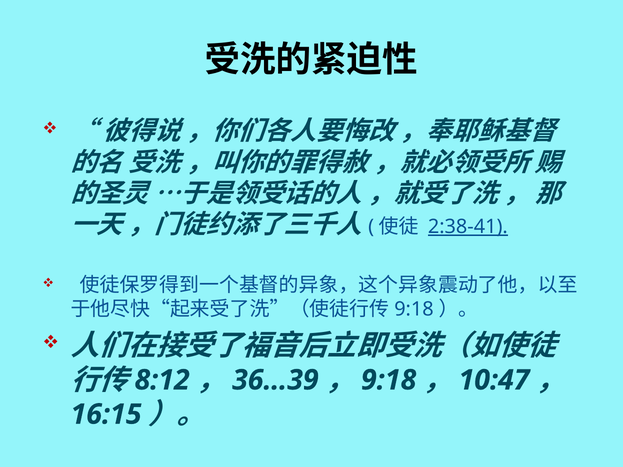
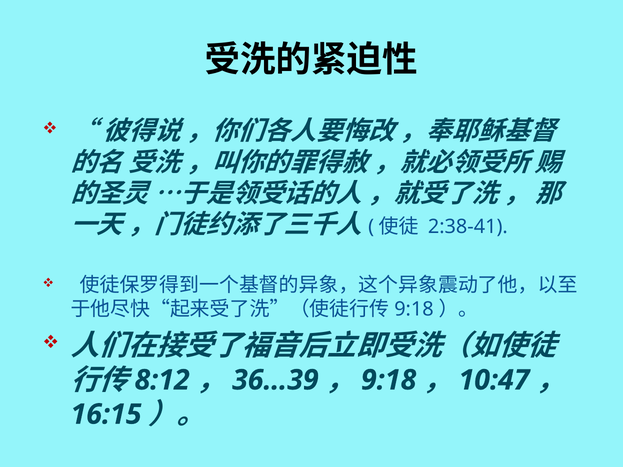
2:38-41 underline: present -> none
